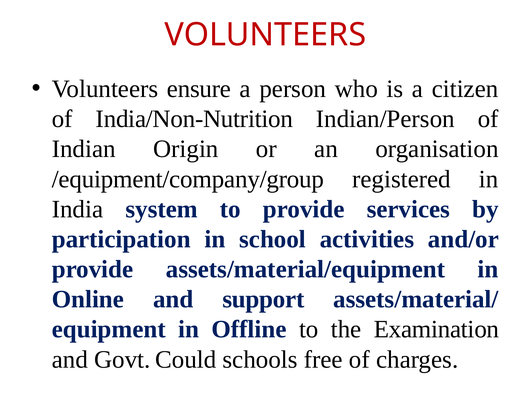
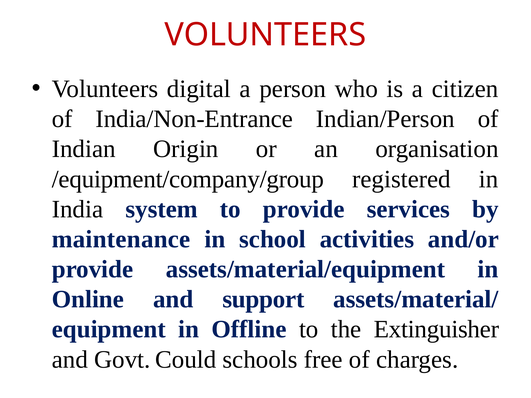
ensure: ensure -> digital
India/Non-Nutrition: India/Non-Nutrition -> India/Non-Entrance
participation: participation -> maintenance
Examination: Examination -> Extinguisher
